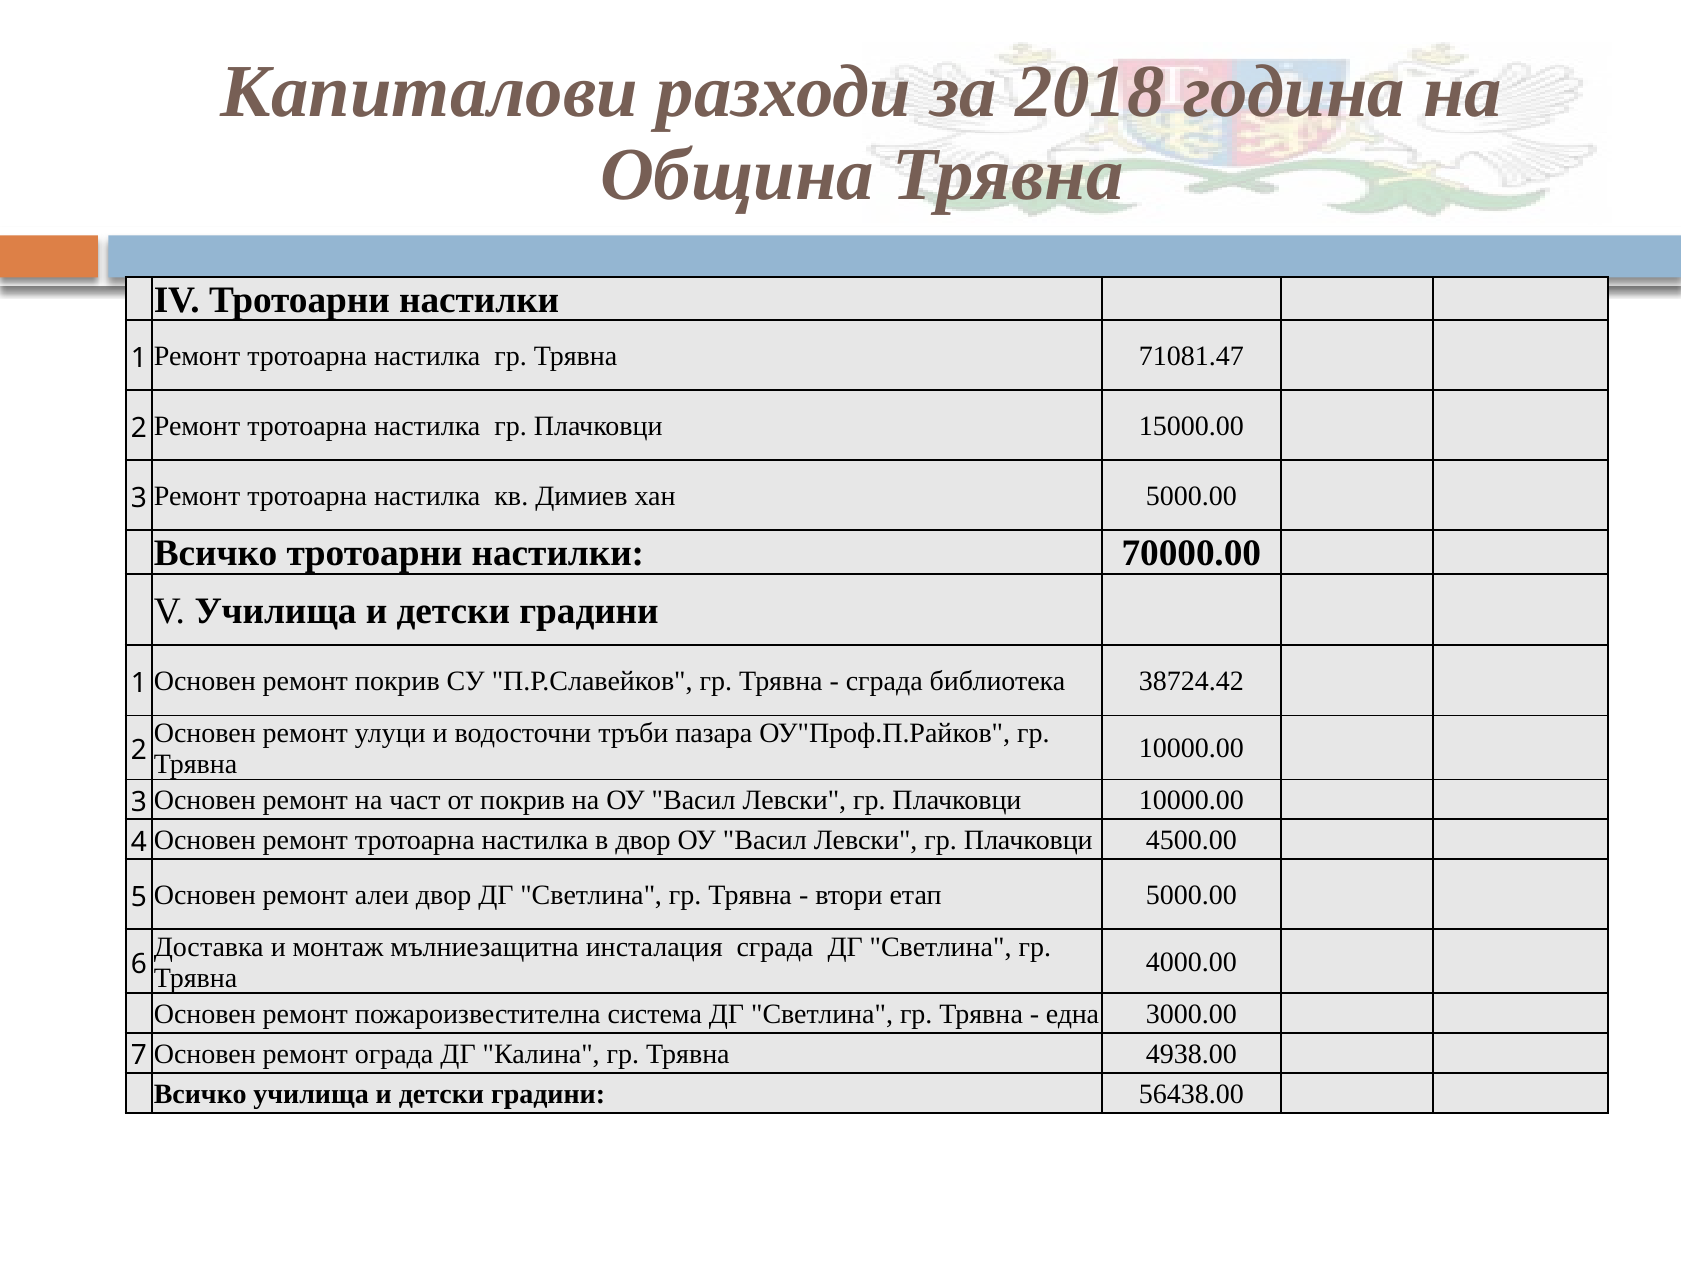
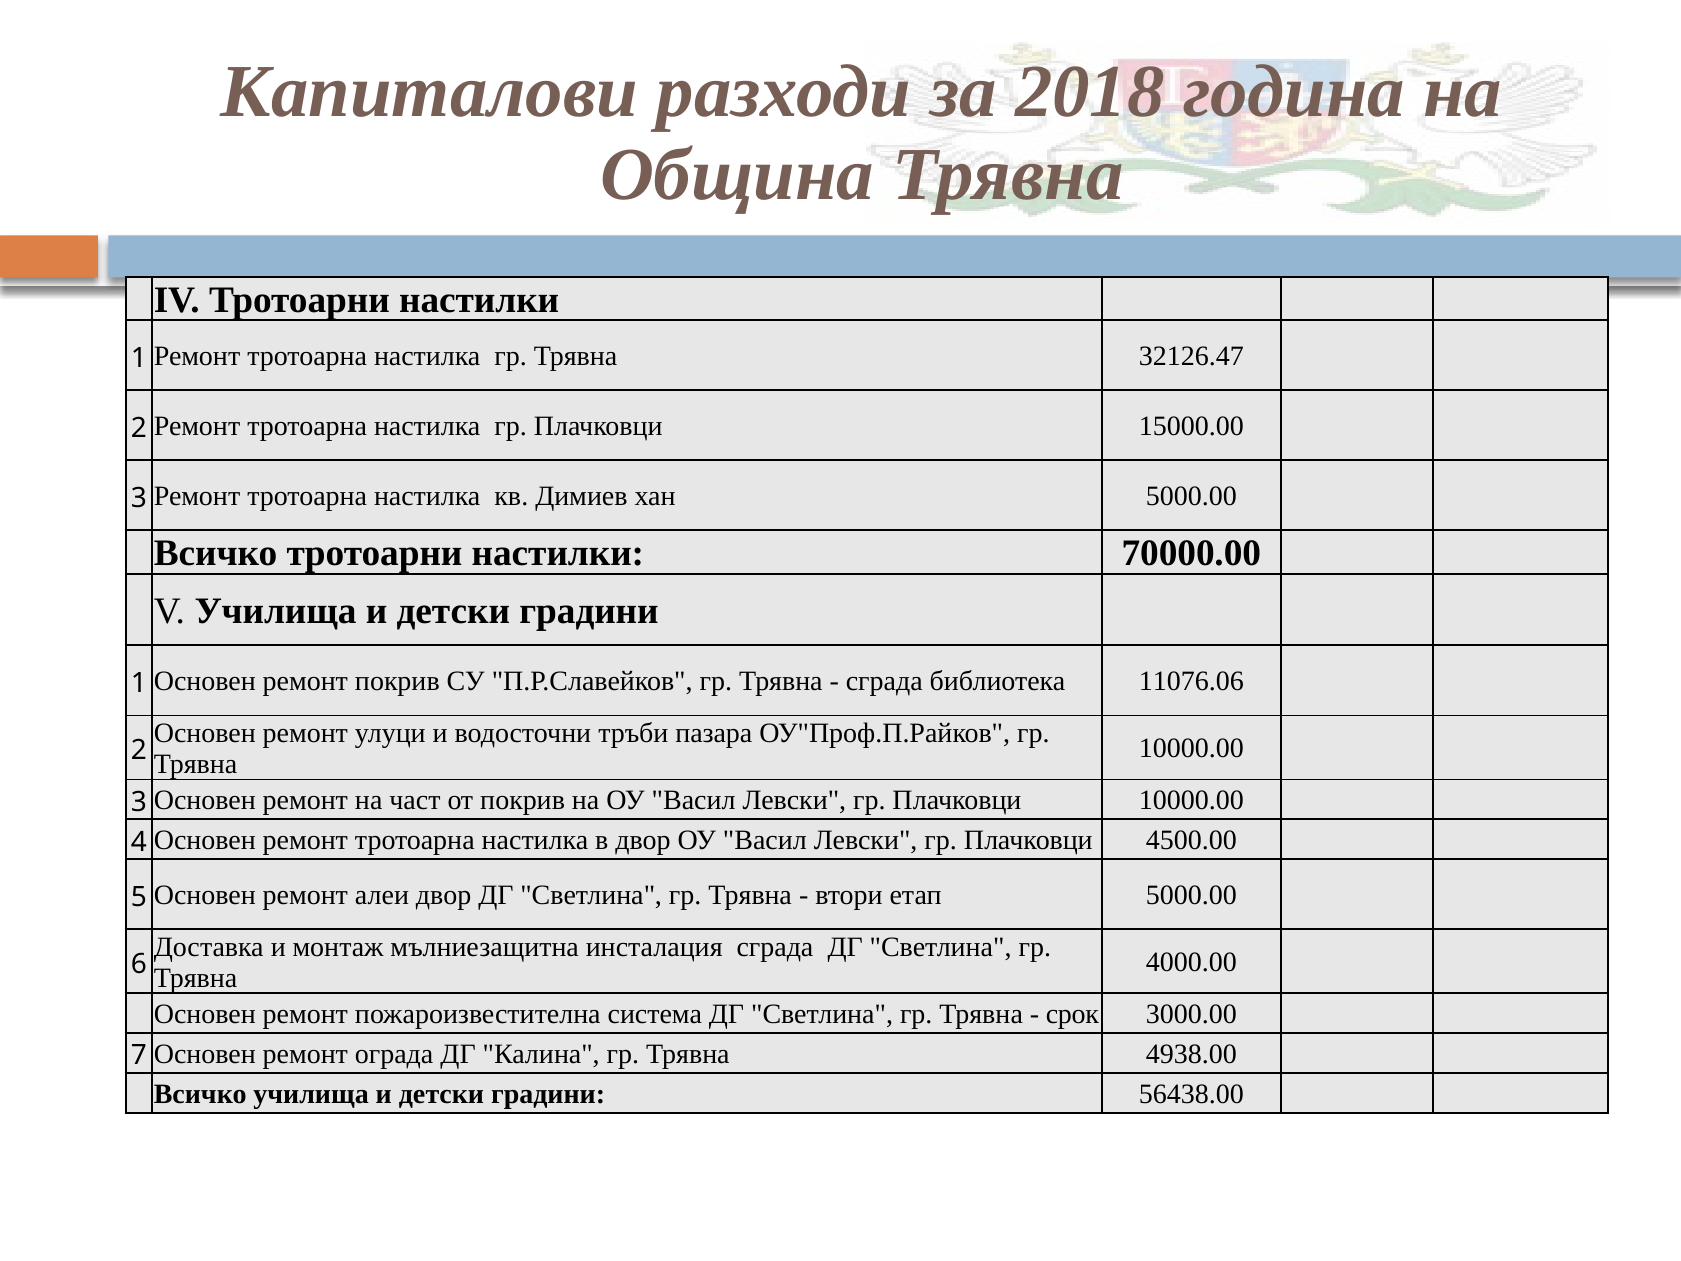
71081.47: 71081.47 -> 32126.47
38724.42: 38724.42 -> 11076.06
една: една -> срок
